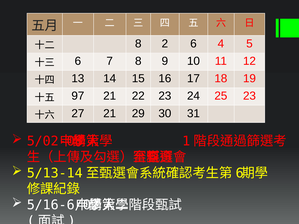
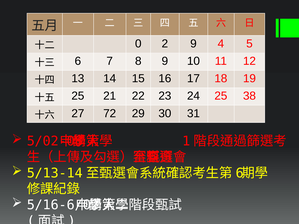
8 at (138, 44): 8 -> 0
2 6: 6 -> 9
97 at (78, 96): 97 -> 25
25 23: 23 -> 38
27 21: 21 -> 72
